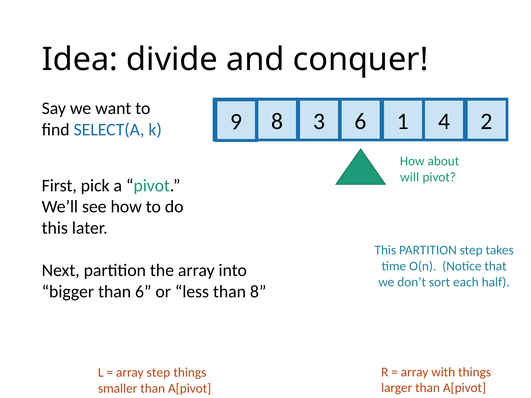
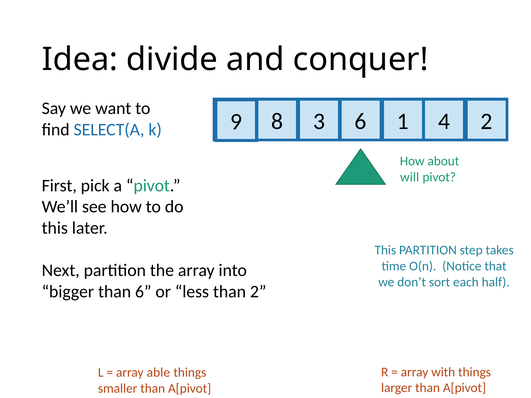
than 8: 8 -> 2
array step: step -> able
